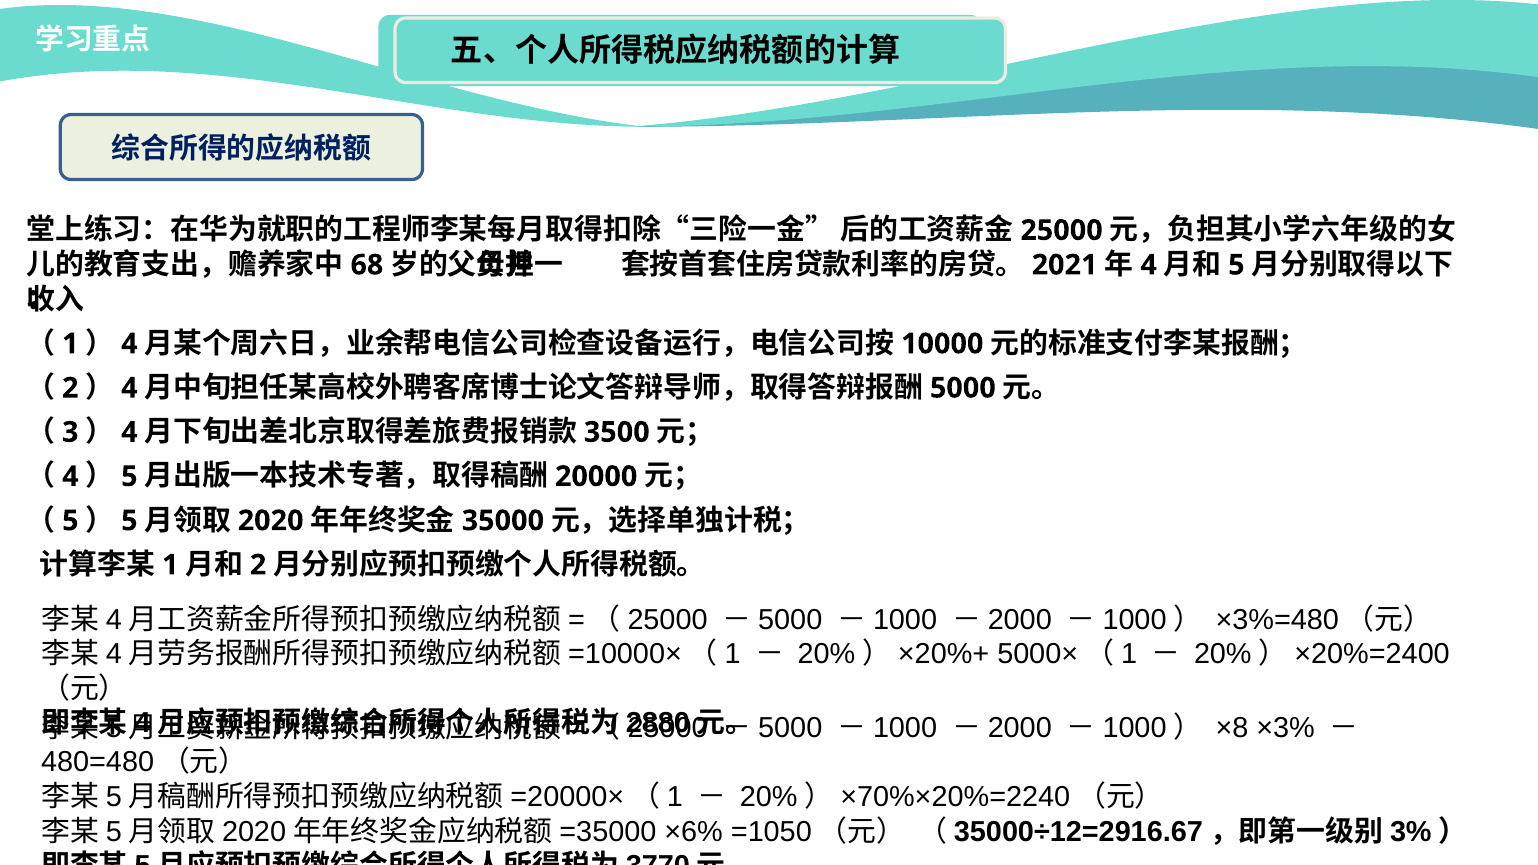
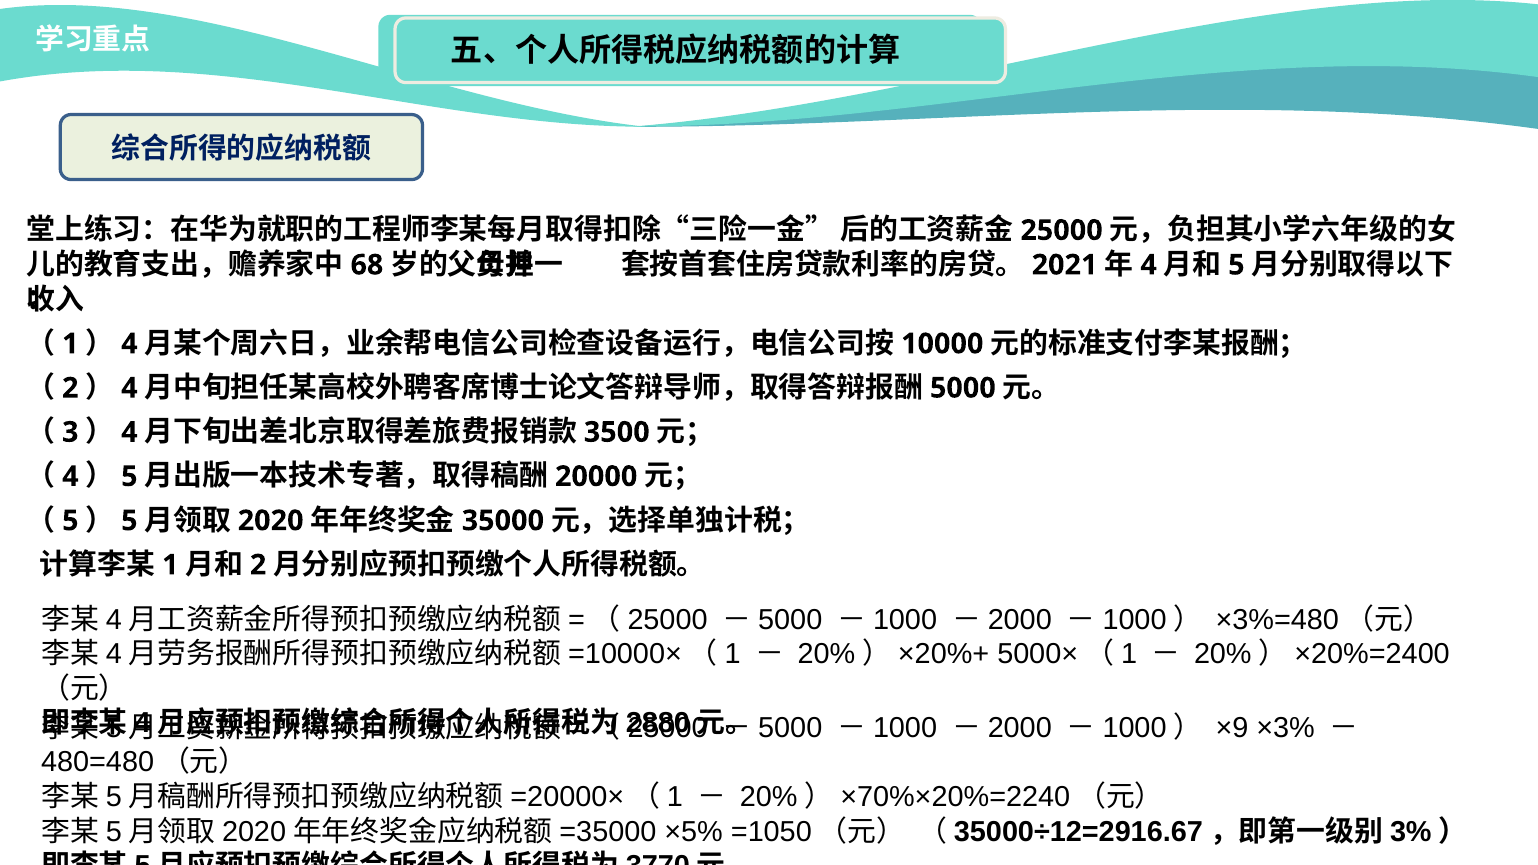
×8: ×8 -> ×9
×6%: ×6% -> ×5%
